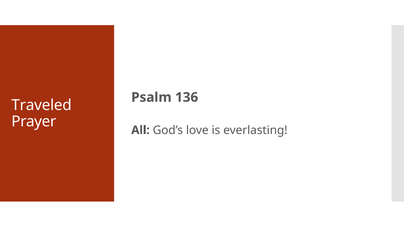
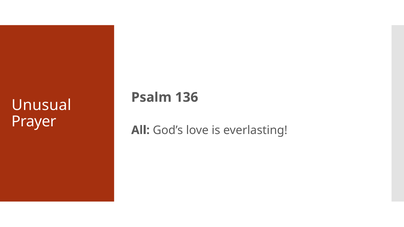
Traveled: Traveled -> Unusual
